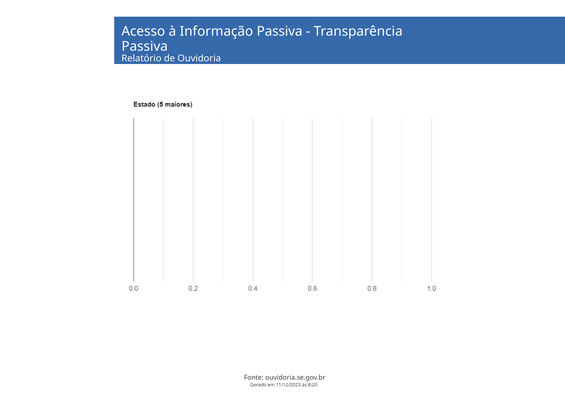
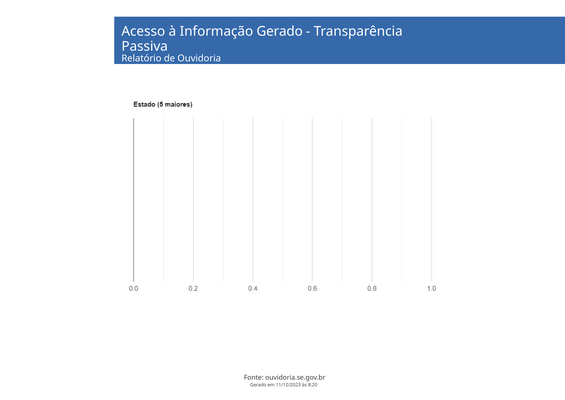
Informação Passiva: Passiva -> Gerado
